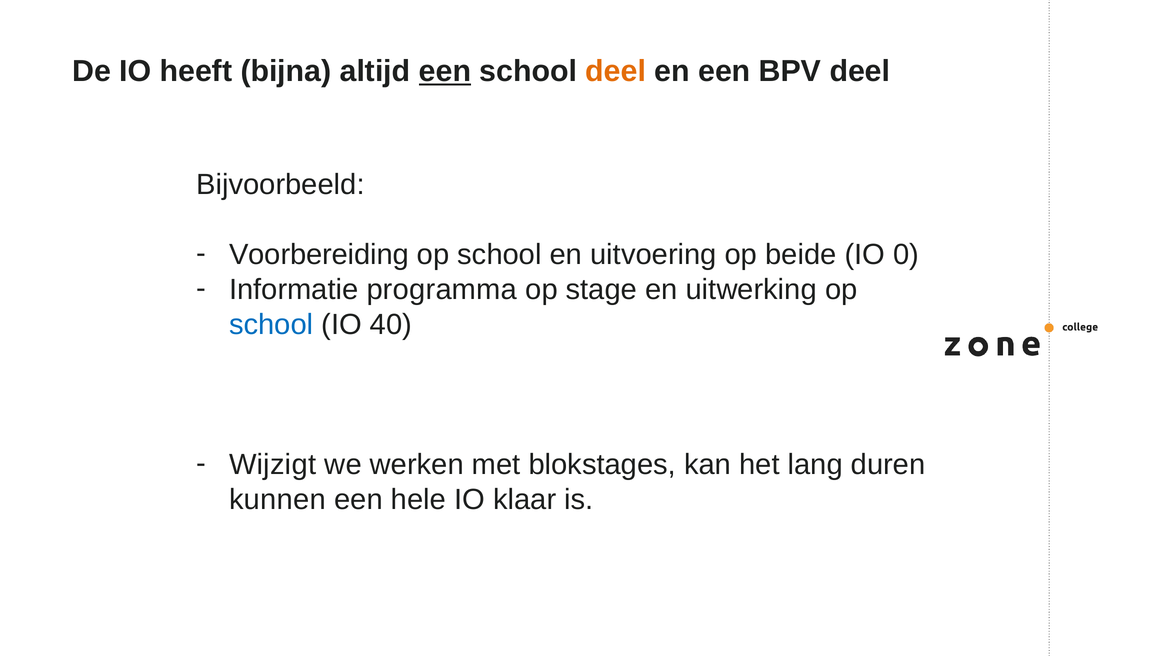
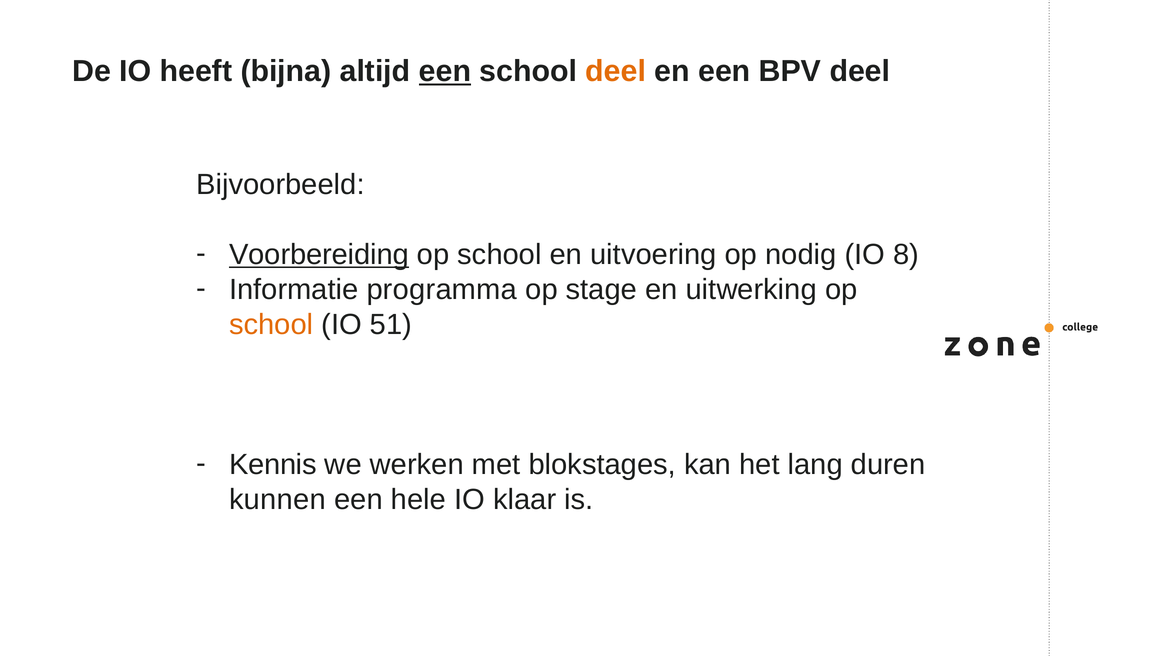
Voorbereiding underline: none -> present
beide: beide -> nodig
0: 0 -> 8
school at (271, 325) colour: blue -> orange
40: 40 -> 51
Wijzigt: Wijzigt -> Kennis
